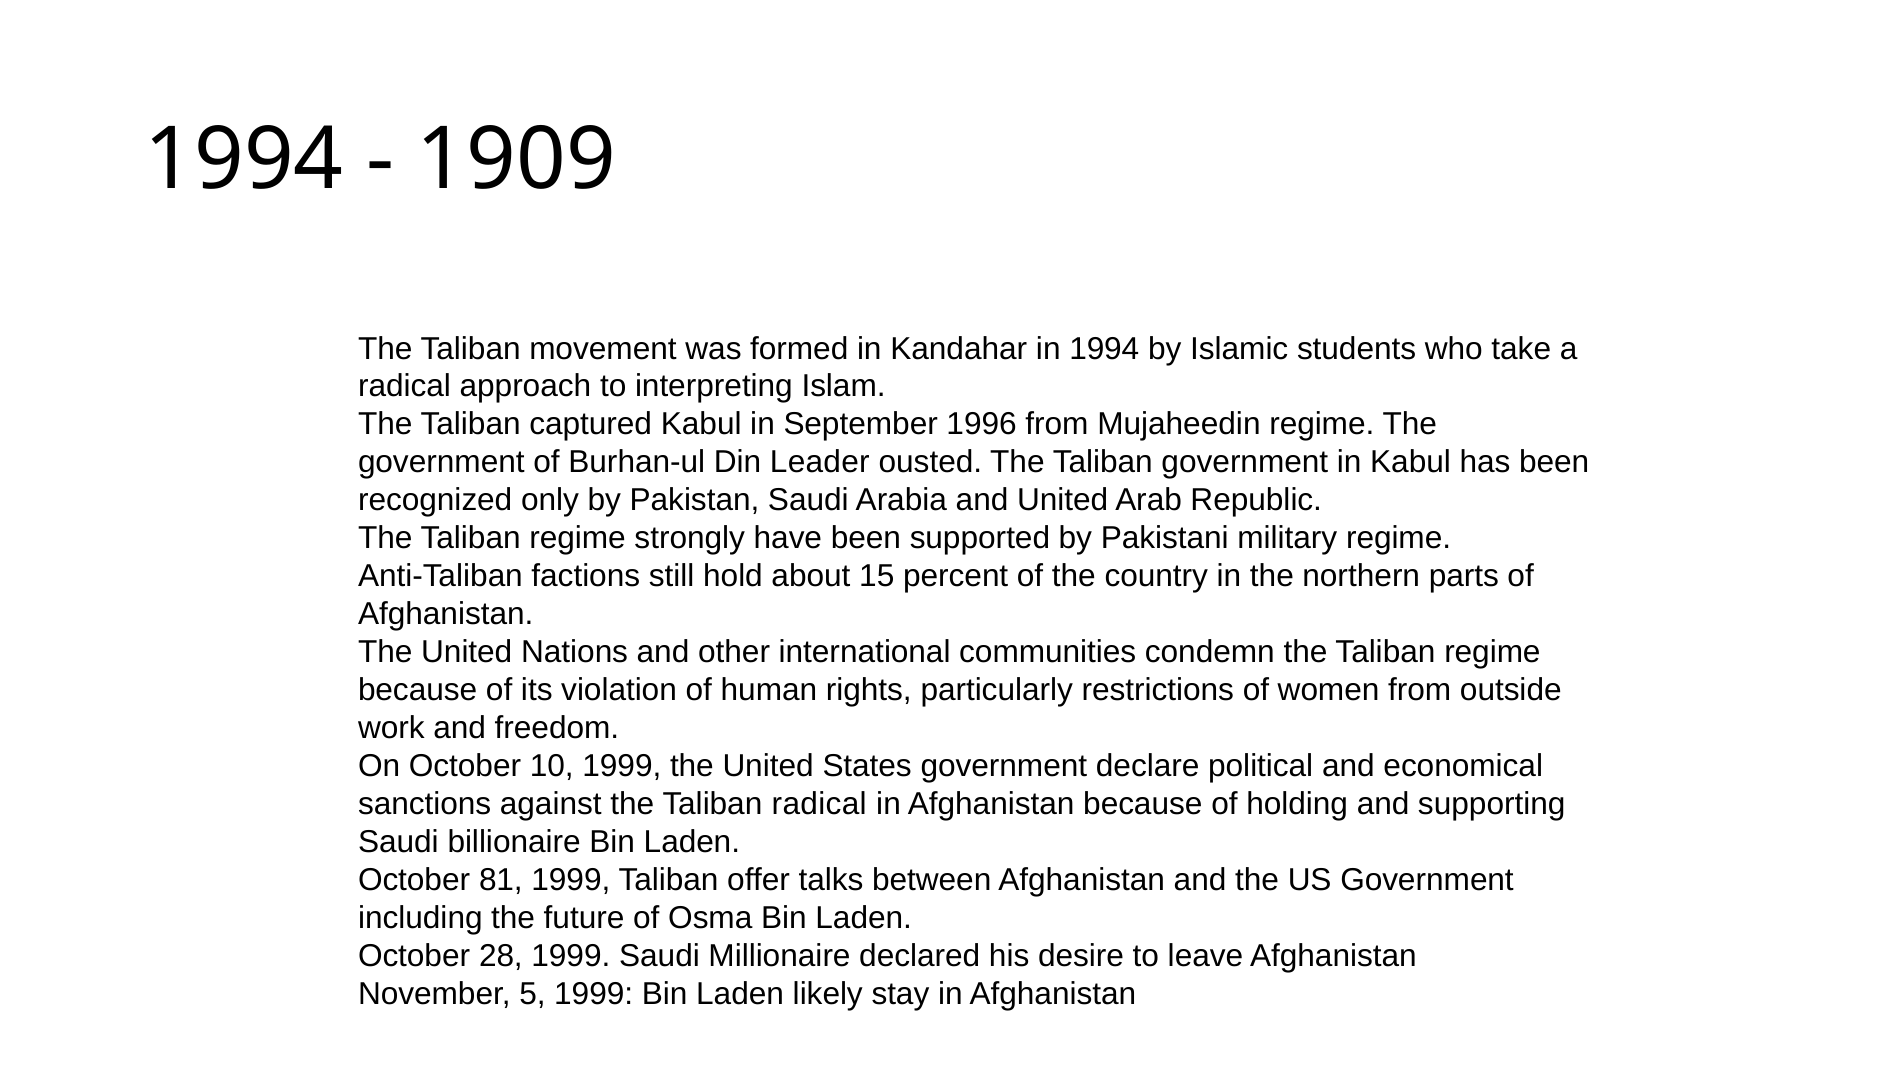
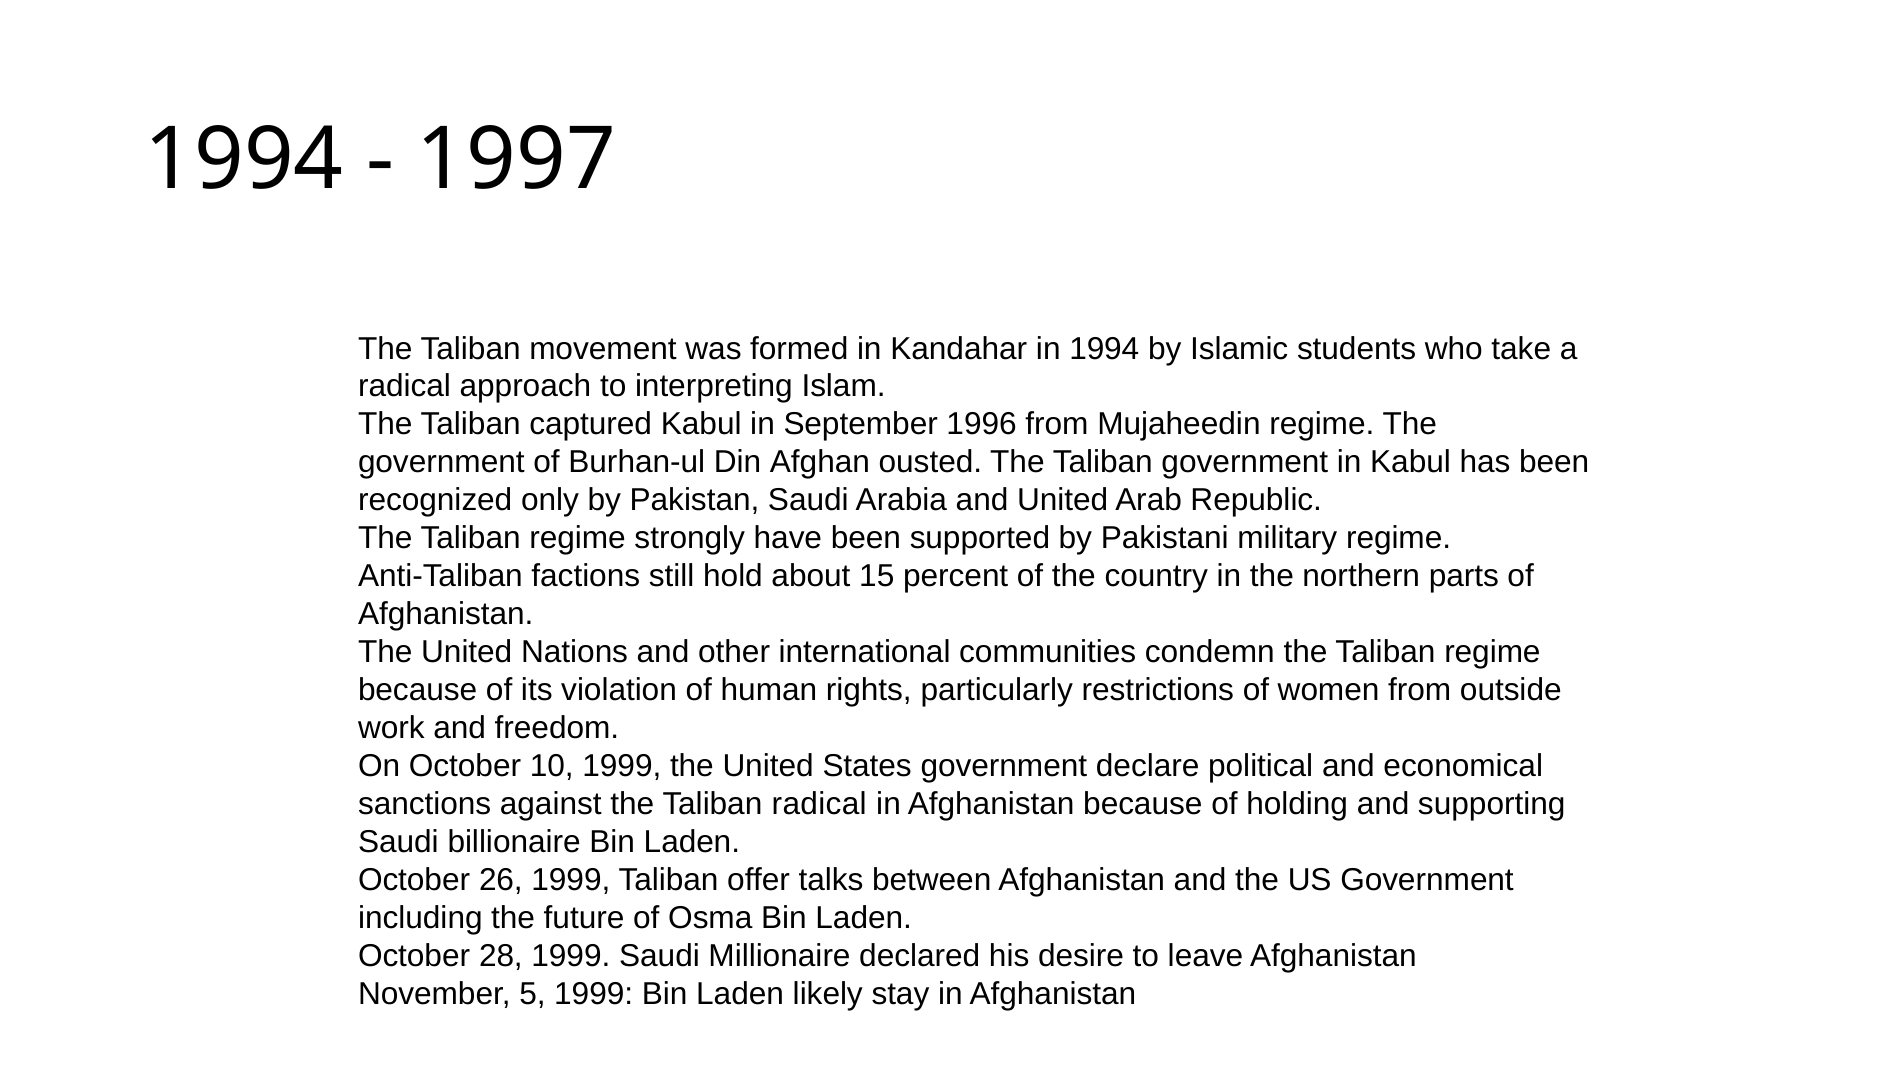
1909: 1909 -> 1997
Leader: Leader -> Afghan
81: 81 -> 26
